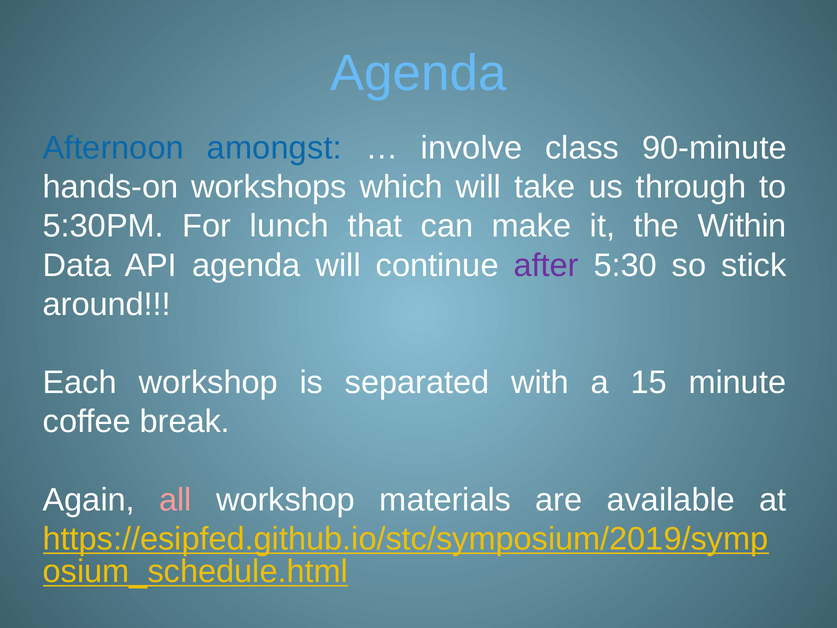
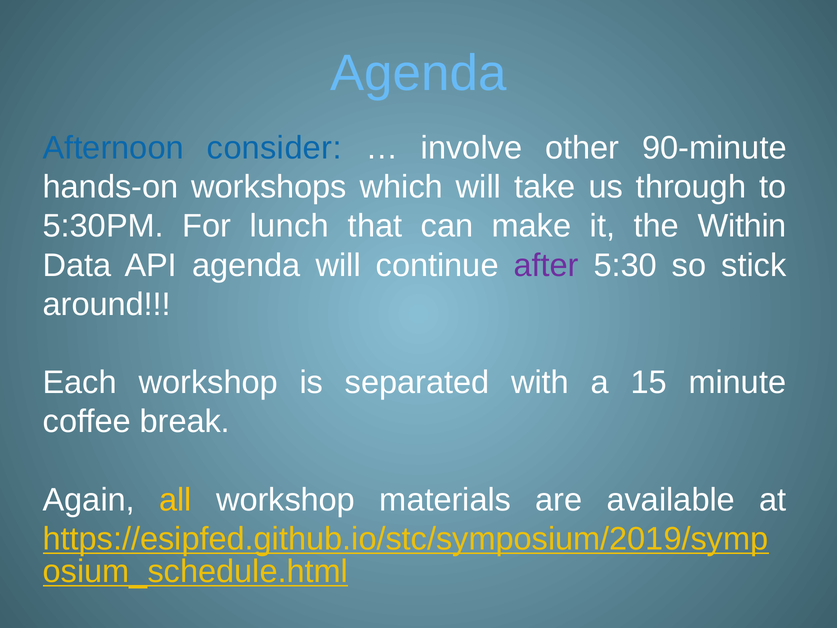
amongst: amongst -> consider
class: class -> other
all colour: pink -> yellow
